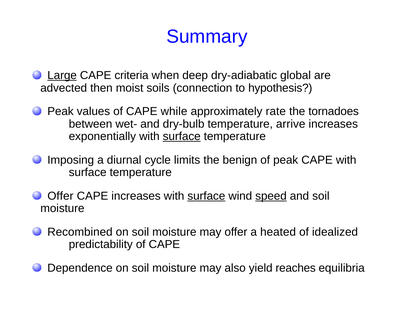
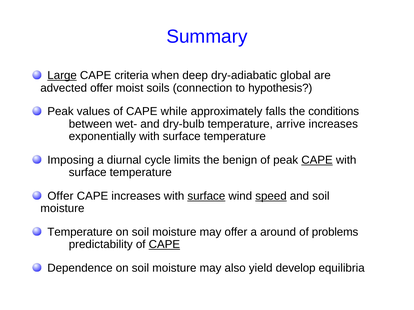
advected then: then -> offer
rate: rate -> falls
tornadoes: tornadoes -> conditions
surface at (182, 137) underline: present -> none
CAPE at (317, 160) underline: none -> present
Recombined at (80, 232): Recombined -> Temperature
heated: heated -> around
idealized: idealized -> problems
CAPE at (164, 245) underline: none -> present
reaches: reaches -> develop
